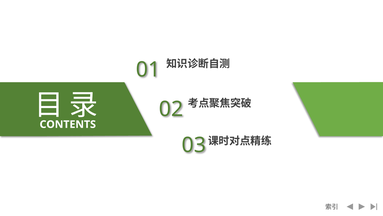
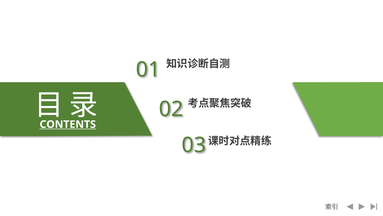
CONTENTS underline: none -> present
